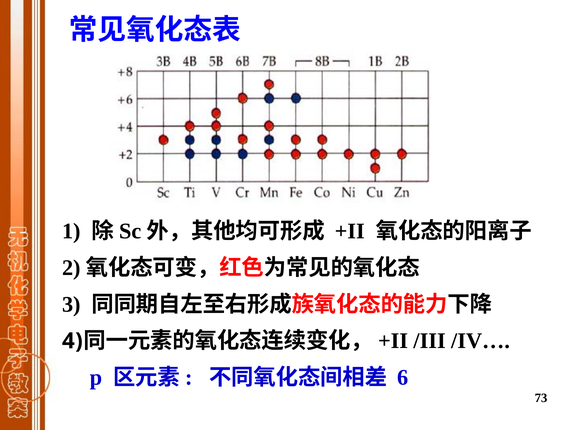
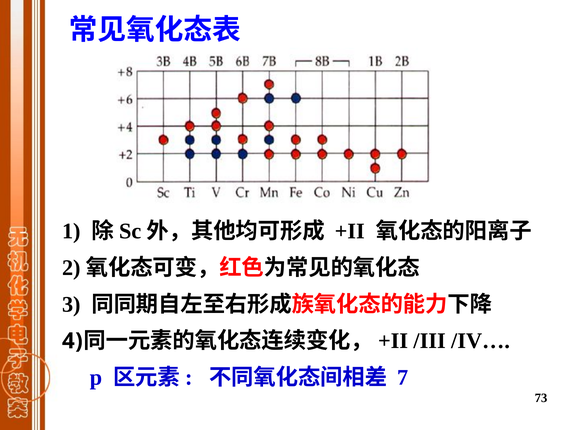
6: 6 -> 7
